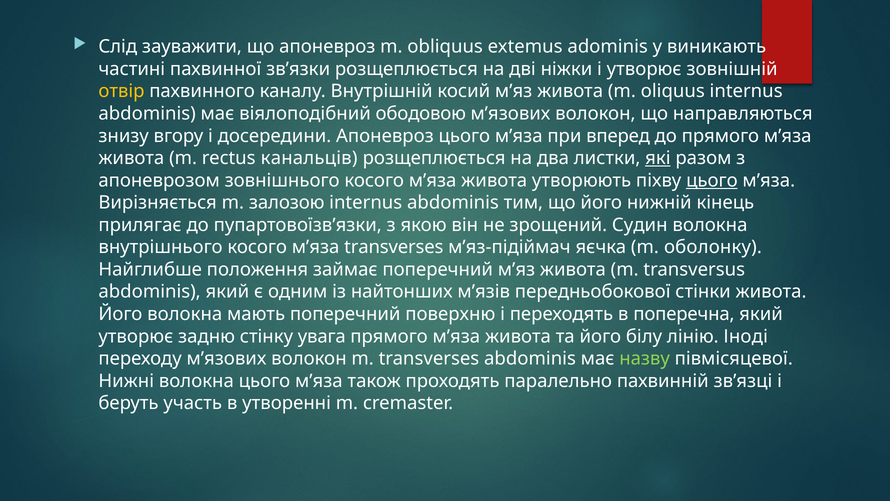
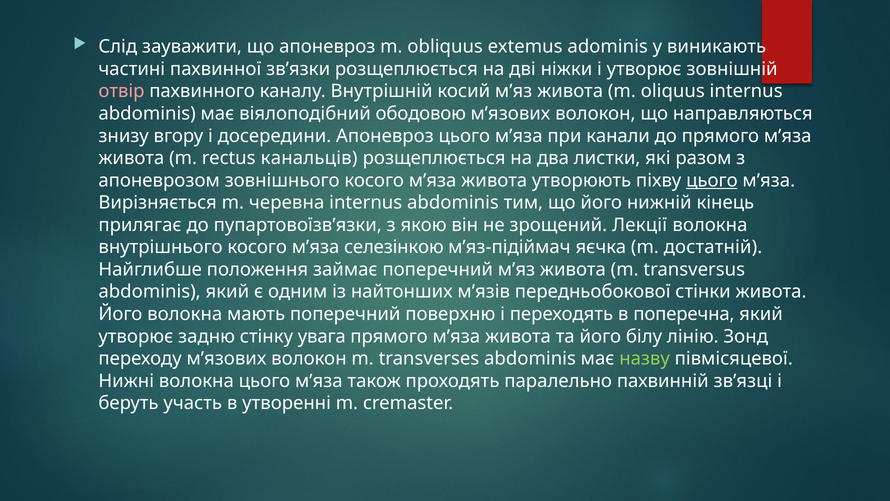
отвір colour: yellow -> pink
вперед: вперед -> канали
які underline: present -> none
залозою: залозою -> черевна
Судин: Судин -> Лекції
м’яза transverses: transverses -> селезінкою
оболонку: оболонку -> достатній
Іноді: Іноді -> Зонд
